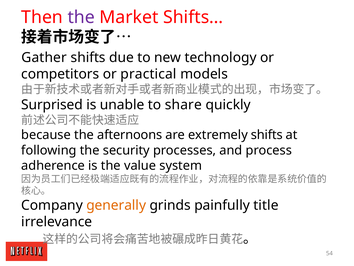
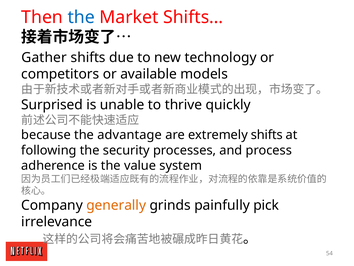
the at (81, 17) colour: purple -> blue
practical: practical -> available
share: share -> thrive
afternoons: afternoons -> advantage
title: title -> pick
